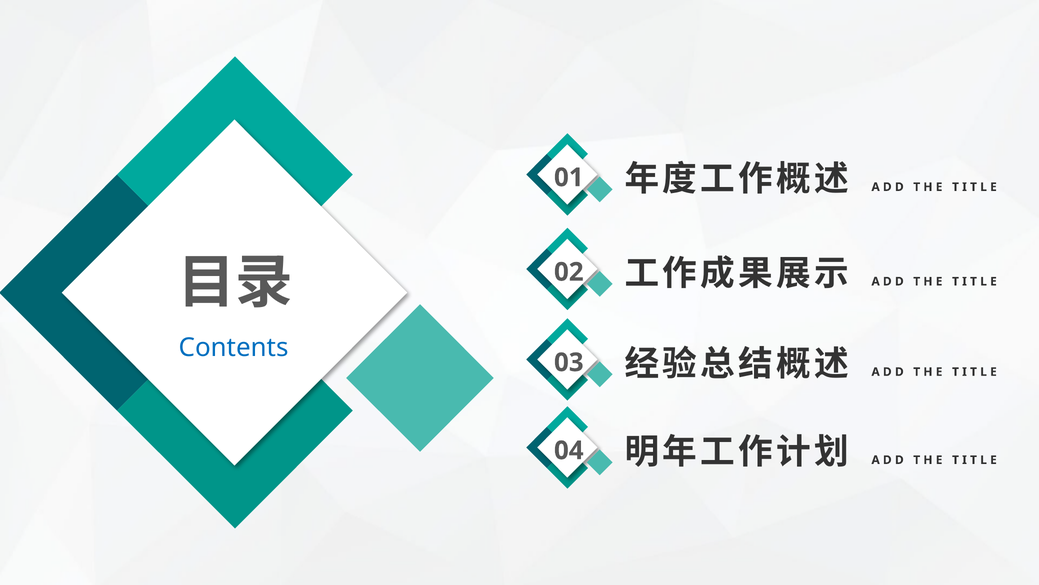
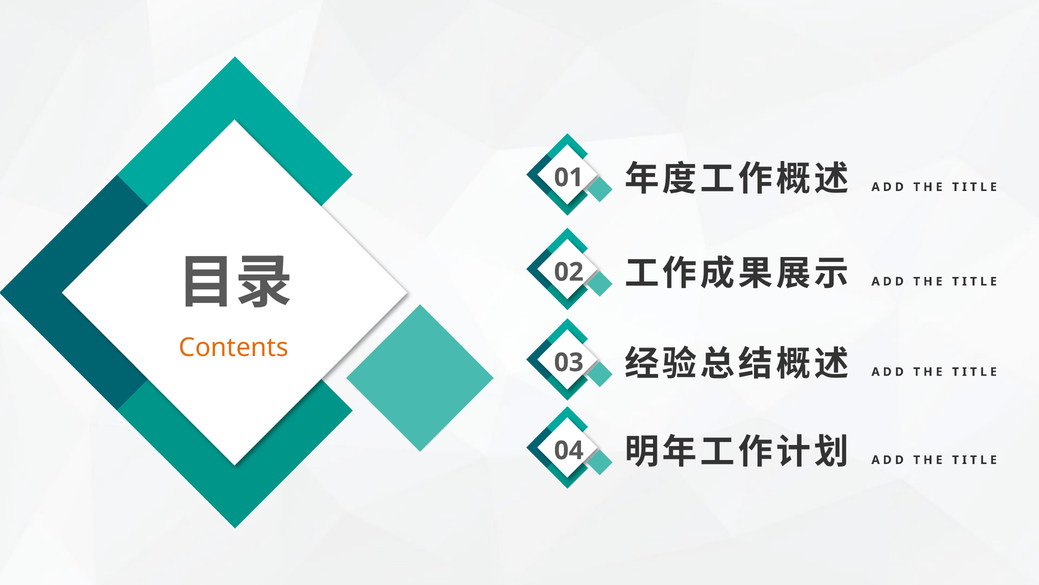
Contents colour: blue -> orange
